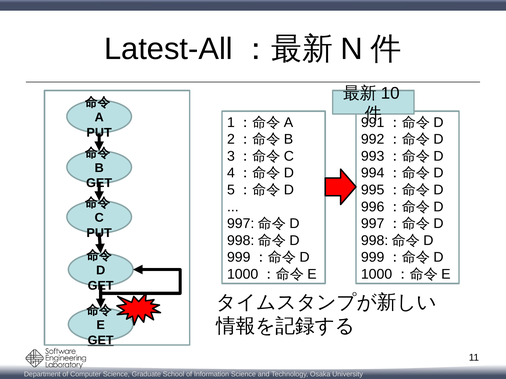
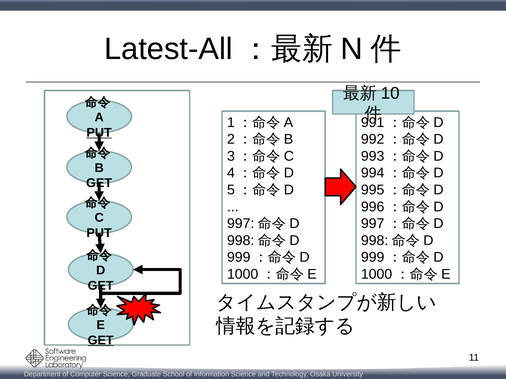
PUT at (99, 133) underline: none -> present
